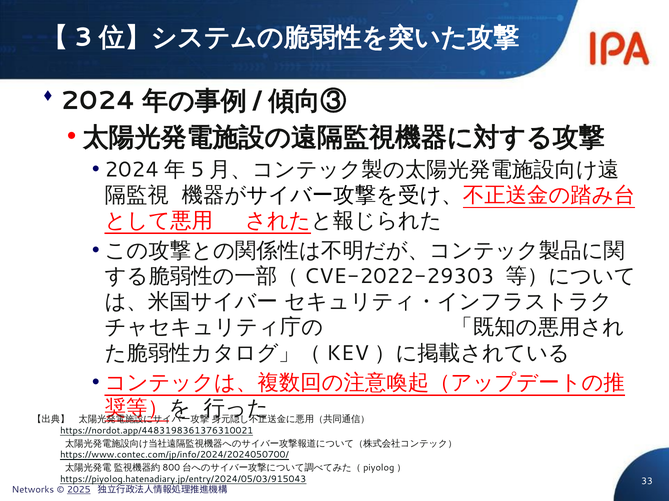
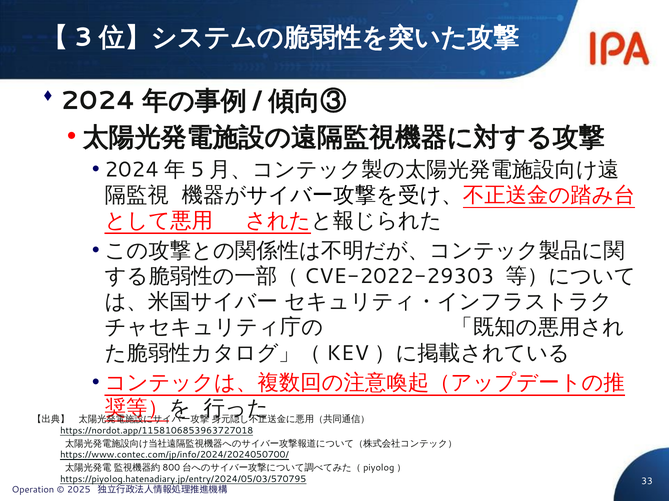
https://nordot.app/4483198361376310021: https://nordot.app/4483198361376310021 -> https://nordot.app/1158106853963727018
https://piyolog.hatenadiary.jp/entry/2024/05/03/915043: https://piyolog.hatenadiary.jp/entry/2024/05/03/915043 -> https://piyolog.hatenadiary.jp/entry/2024/05/03/570795
Networks: Networks -> Operation
2025 underline: present -> none
